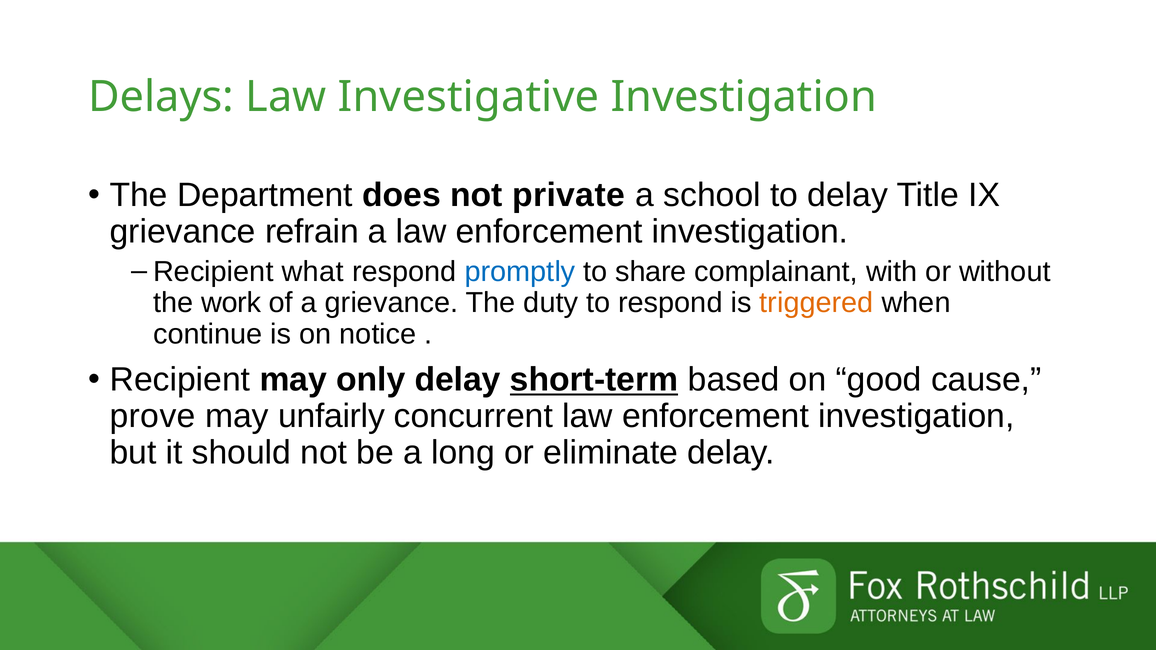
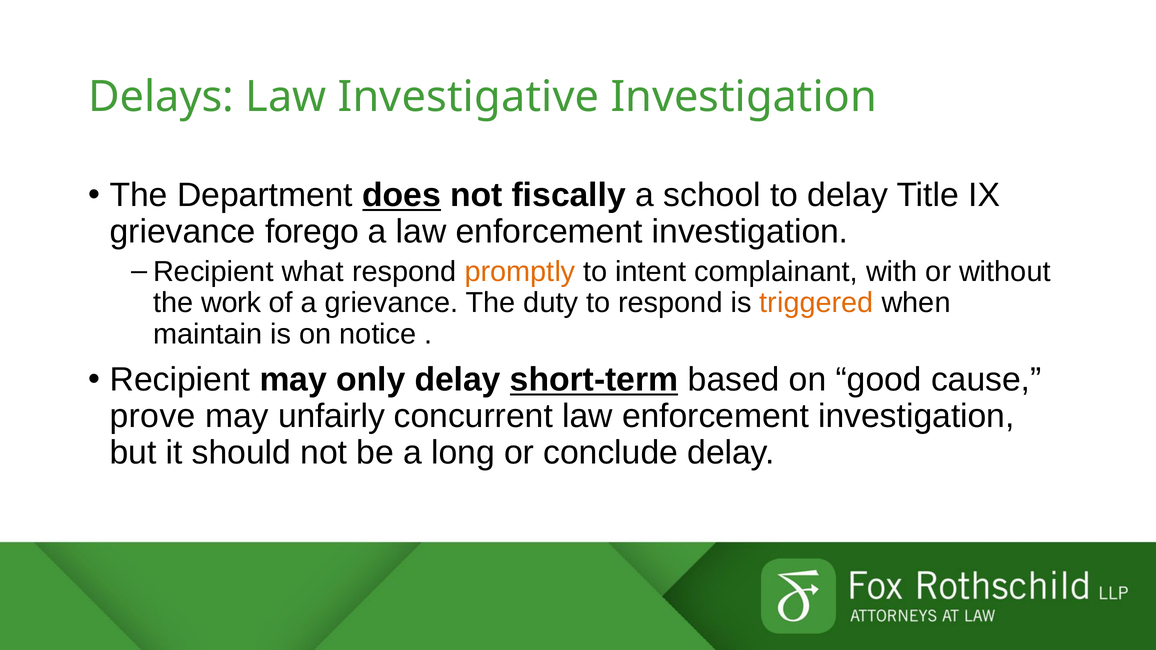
does underline: none -> present
private: private -> fiscally
refrain: refrain -> forego
promptly colour: blue -> orange
share: share -> intent
continue: continue -> maintain
eliminate: eliminate -> conclude
